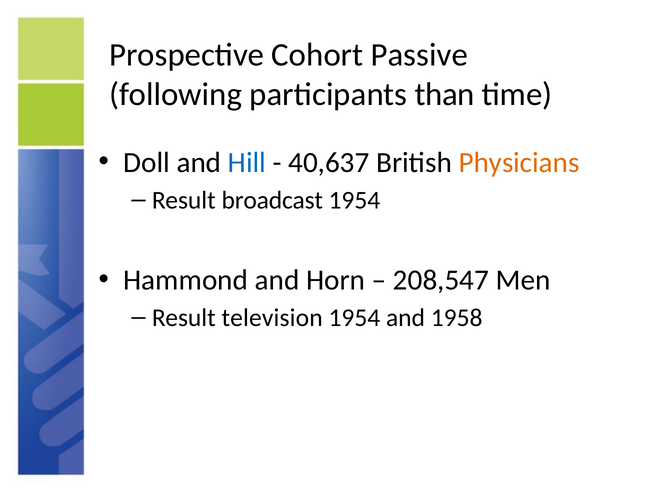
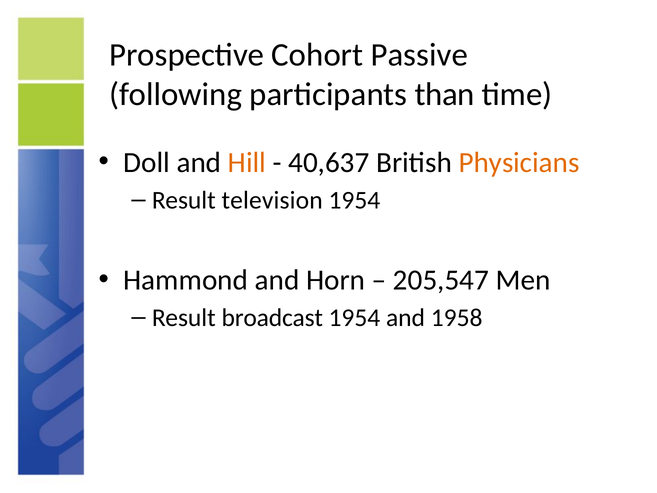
Hill colour: blue -> orange
broadcast: broadcast -> television
208,547: 208,547 -> 205,547
television: television -> broadcast
